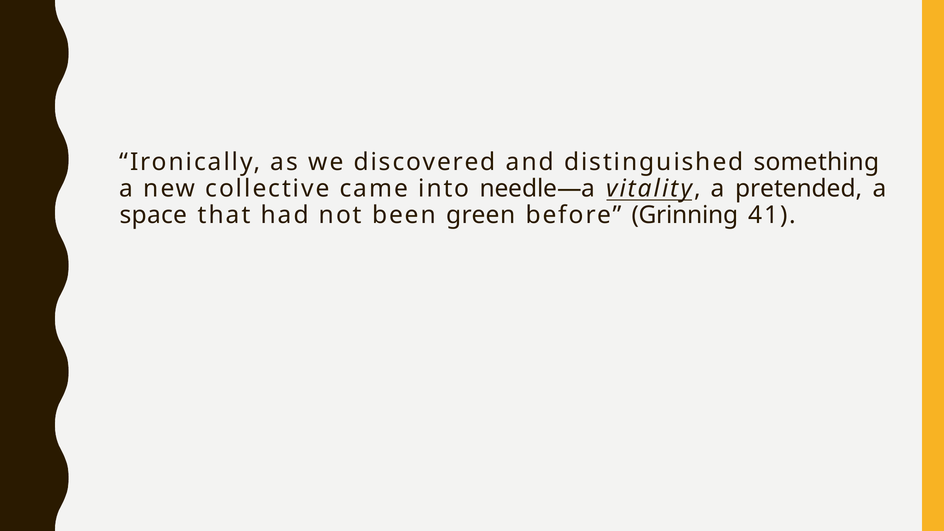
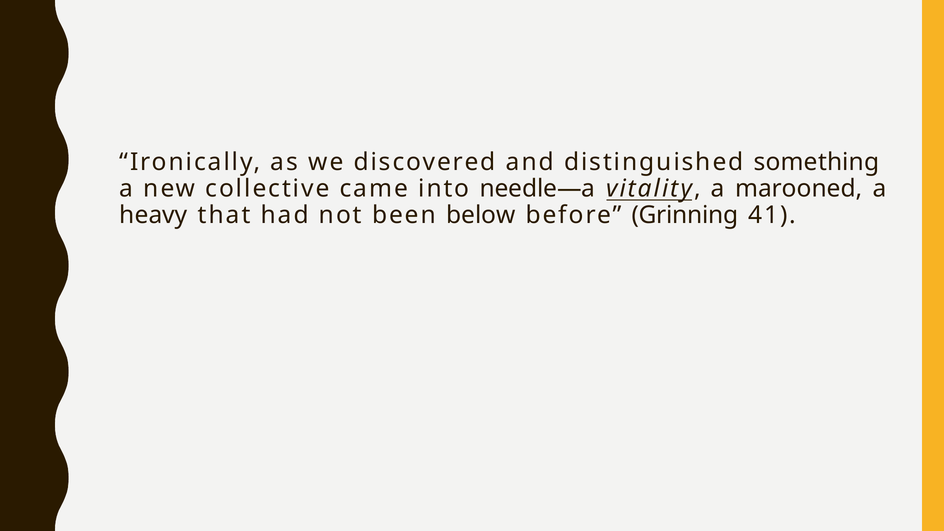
pretended: pretended -> marooned
space: space -> heavy
green: green -> below
